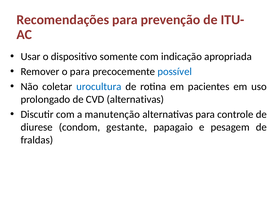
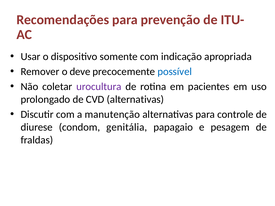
o para: para -> deve
urocultura colour: blue -> purple
gestante: gestante -> genitália
